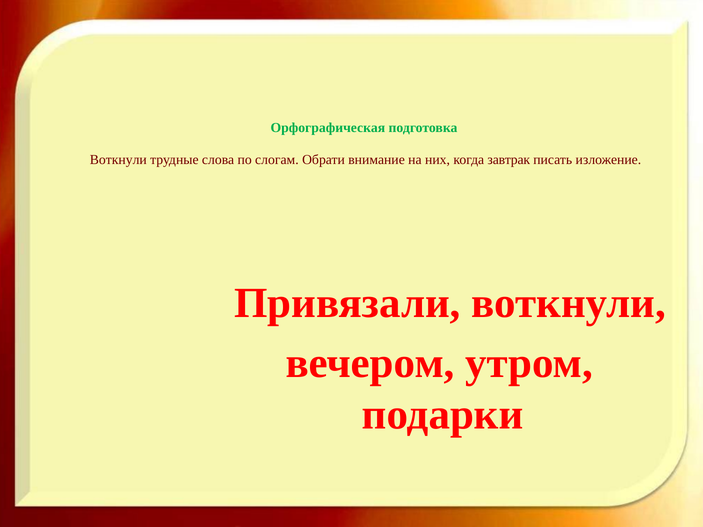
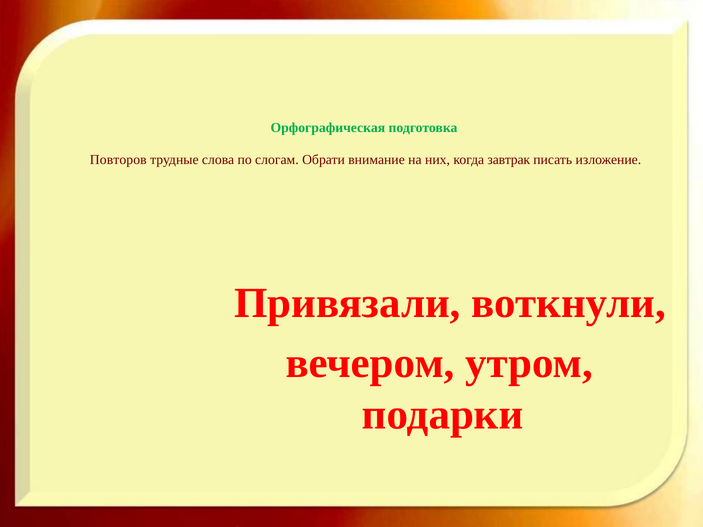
Воткнули at (118, 160): Воткнули -> Повторов
